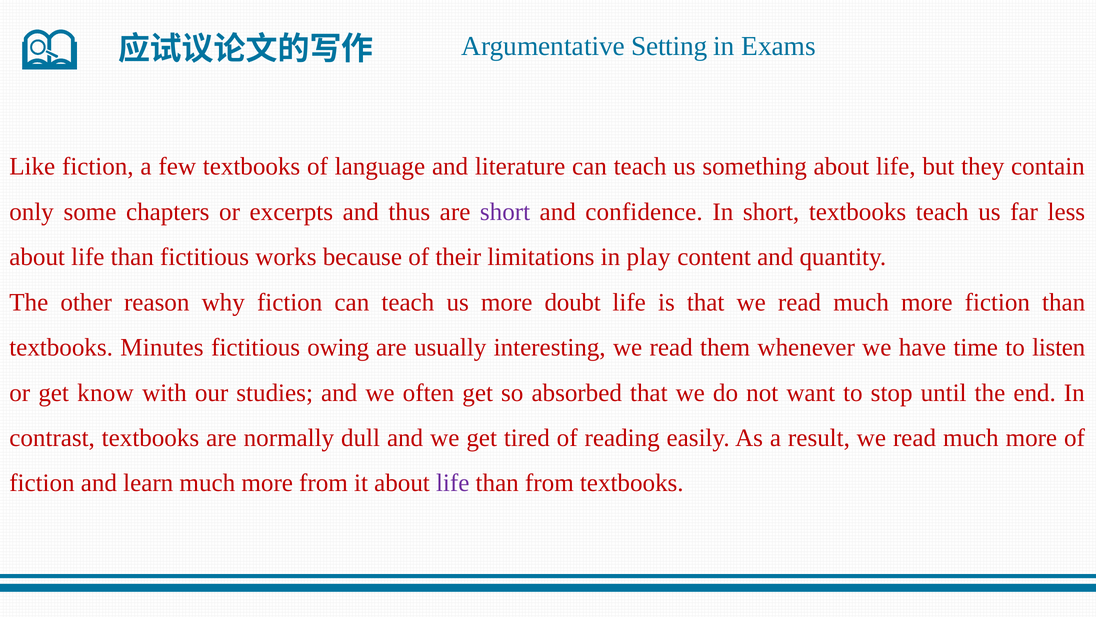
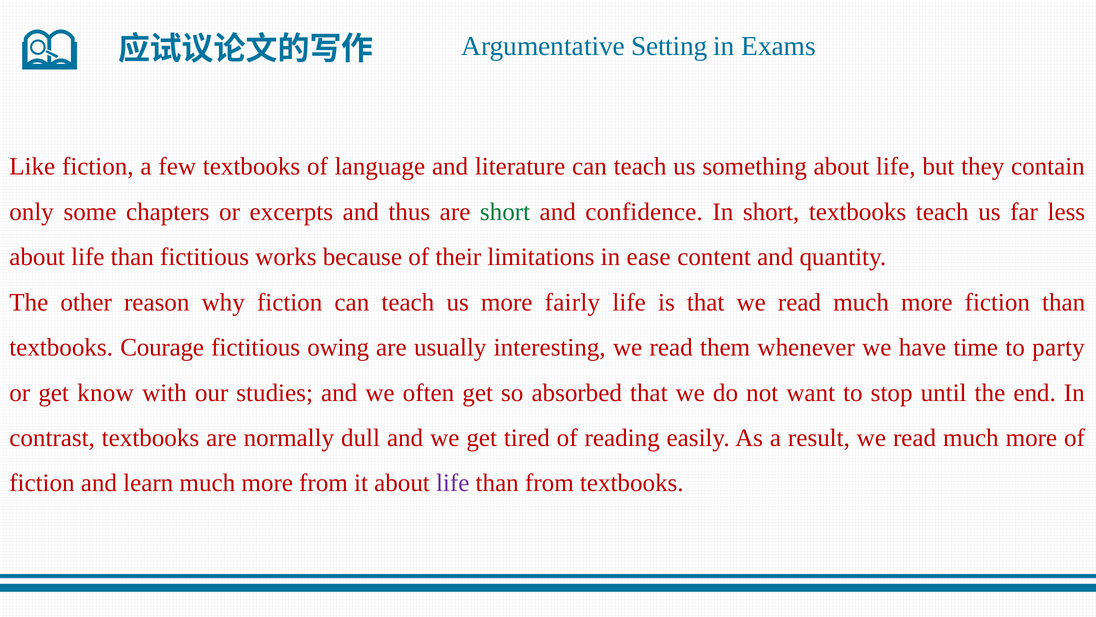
short at (505, 212) colour: purple -> green
play: play -> ease
doubt: doubt -> fairly
Minutes: Minutes -> Courage
listen: listen -> party
